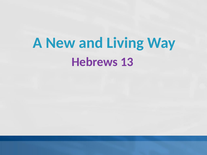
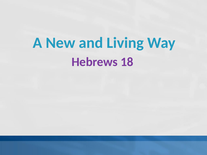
13: 13 -> 18
